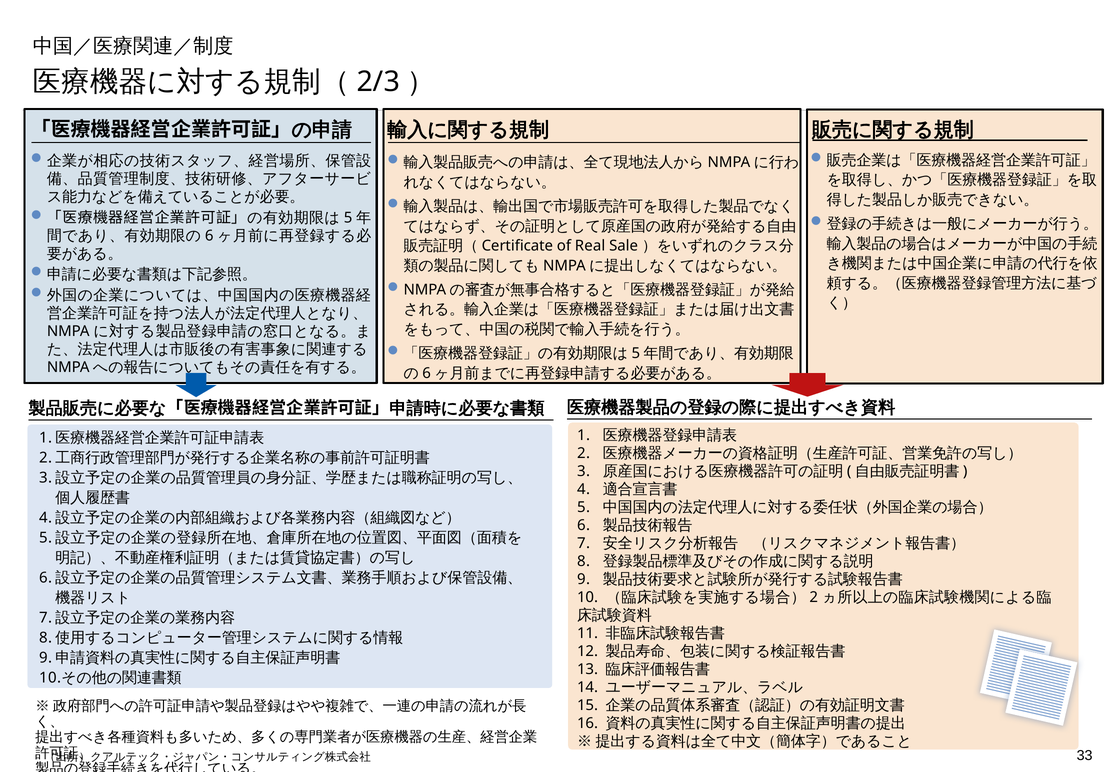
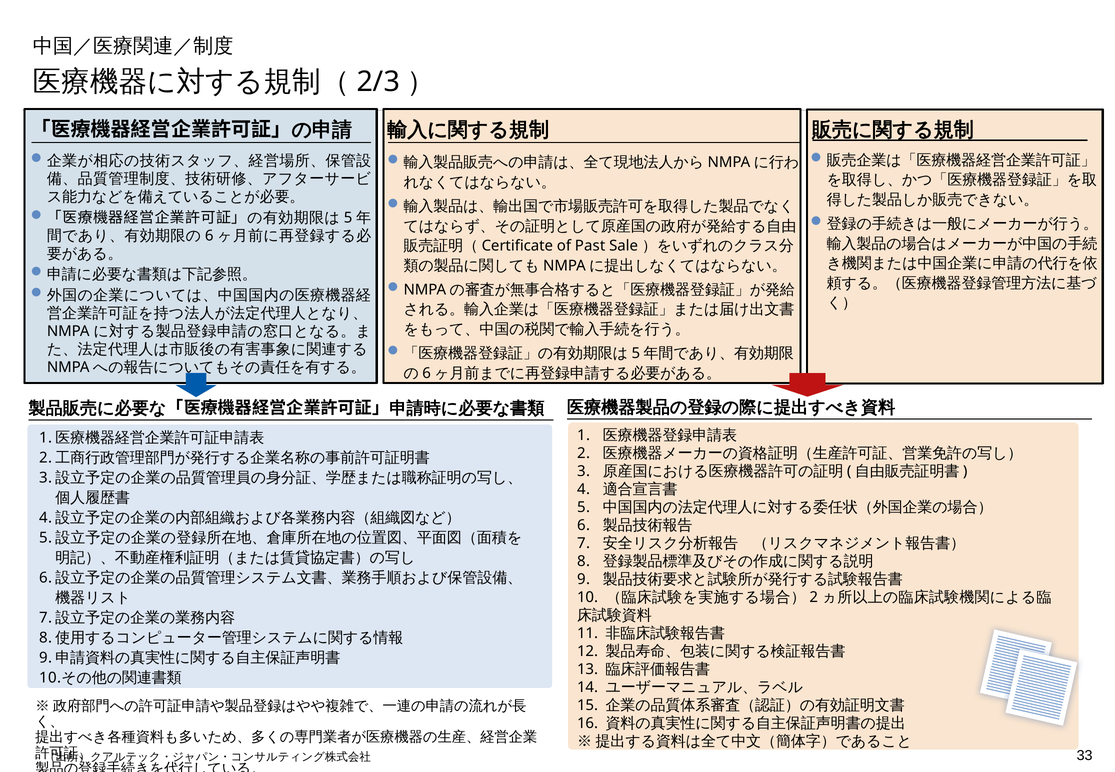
Real: Real -> Past
